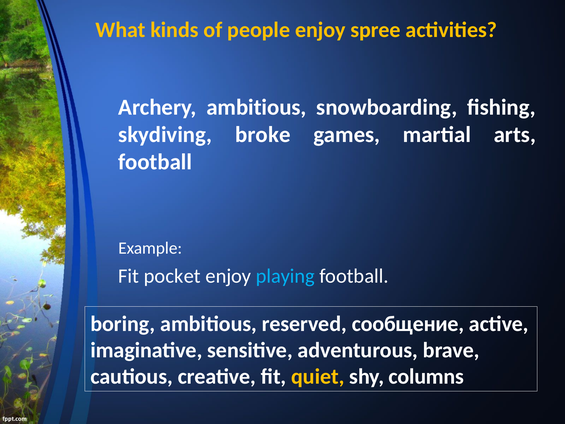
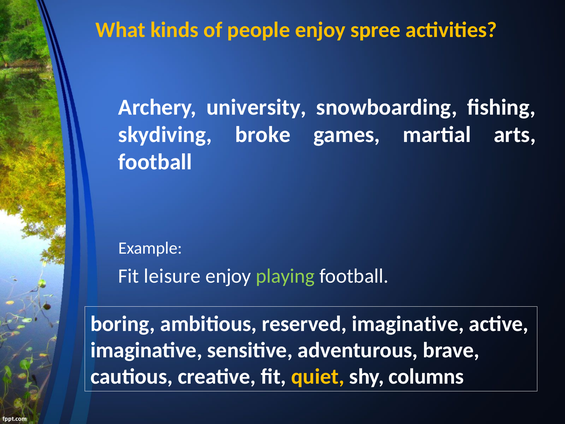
Archery ambitious: ambitious -> university
pocket: pocket -> leisure
playing colour: light blue -> light green
reserved сообщение: сообщение -> imaginative
